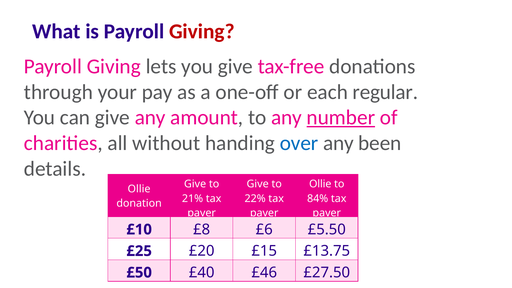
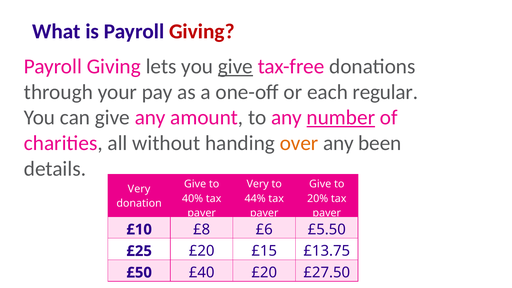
give at (235, 66) underline: none -> present
over colour: blue -> orange
Give at (258, 184): Give -> Very
Ollie at (320, 184): Ollie -> Give
Ollie at (139, 189): Ollie -> Very
21%: 21% -> 40%
22%: 22% -> 44%
84%: 84% -> 20%
£40 £46: £46 -> £20
